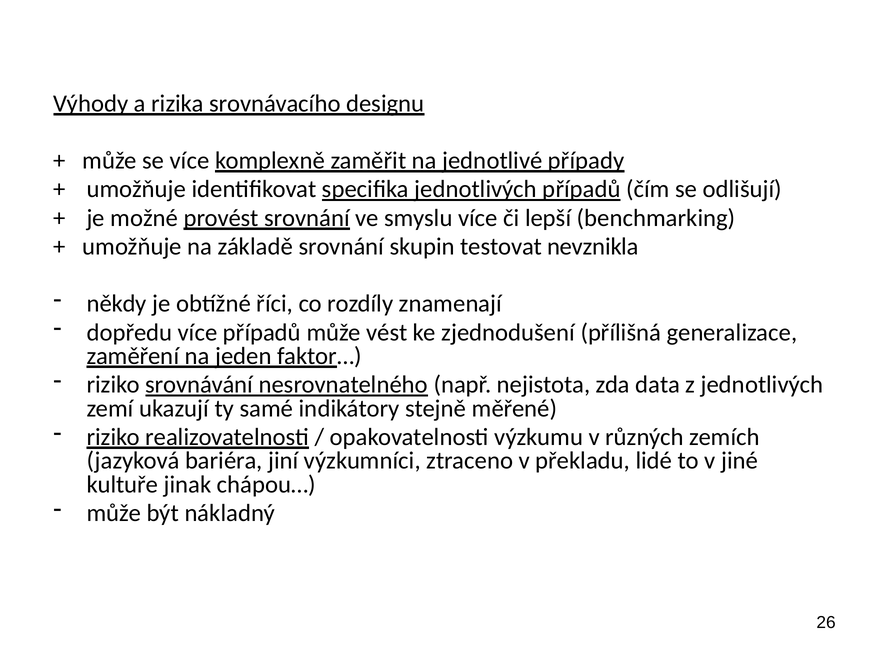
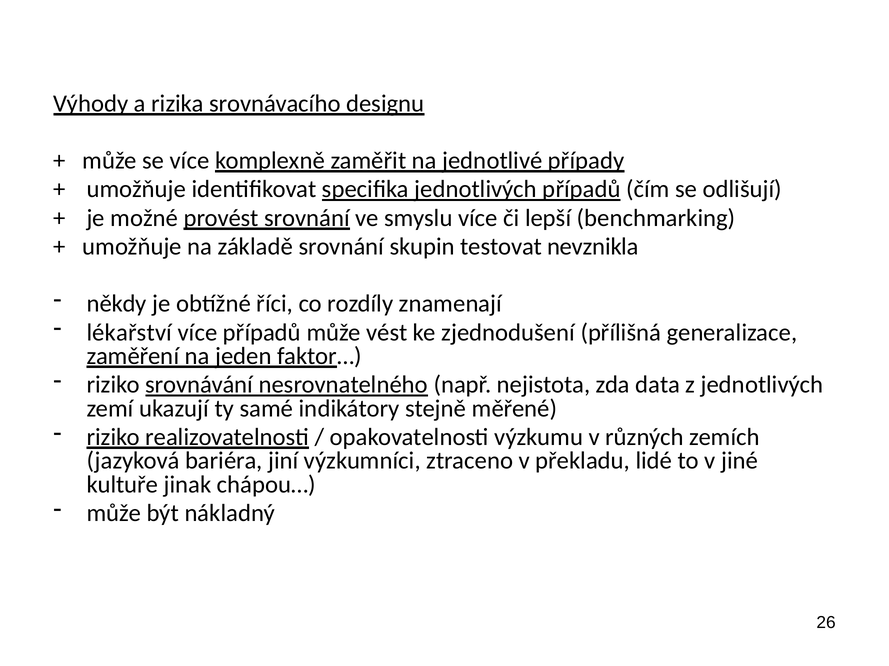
dopředu: dopředu -> lékařství
